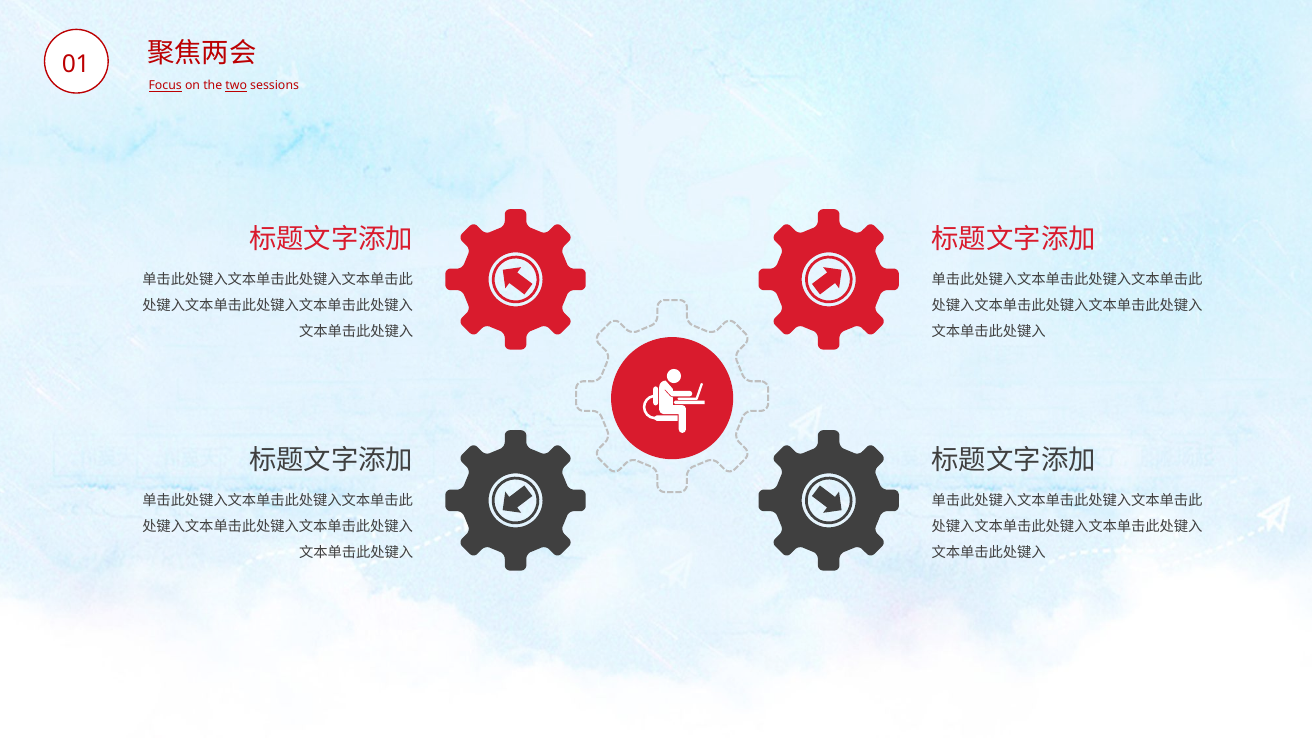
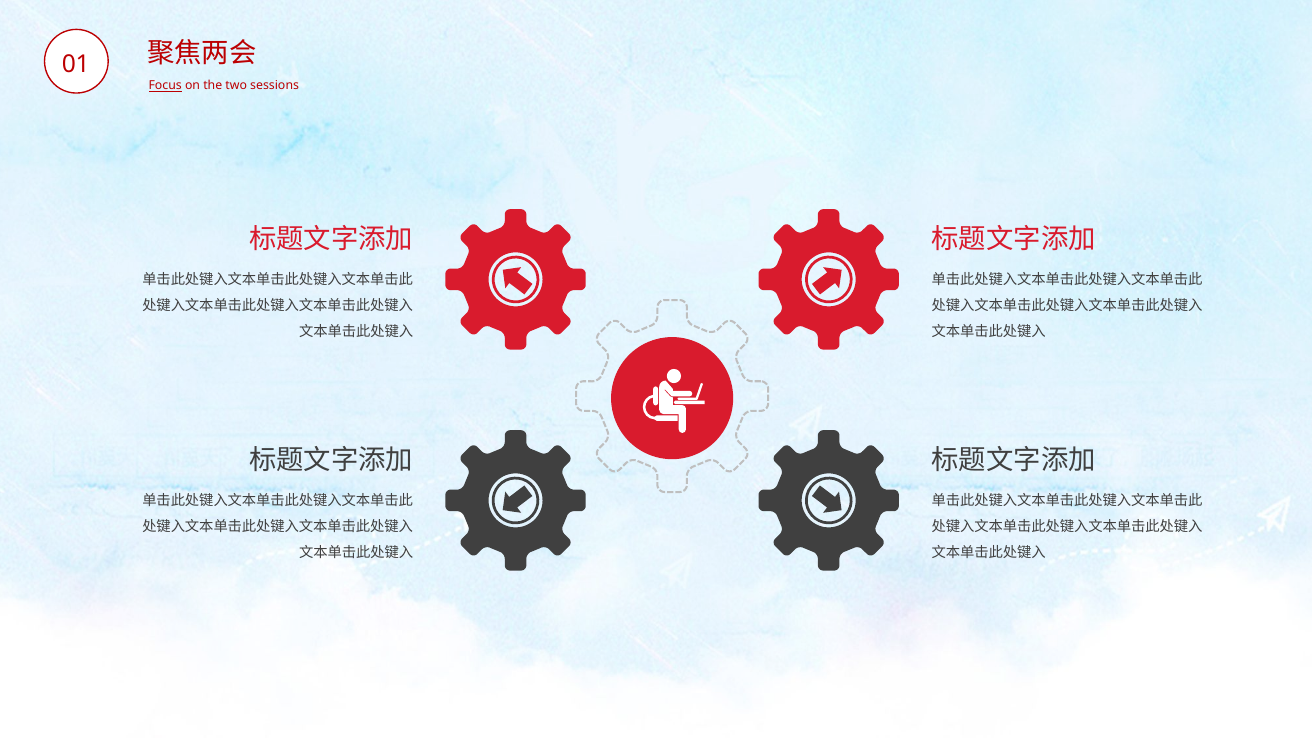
two underline: present -> none
